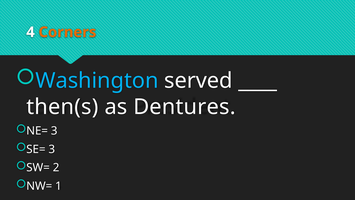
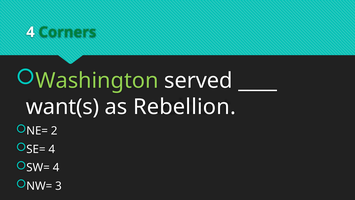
Corners colour: orange -> green
Washington colour: light blue -> light green
then(s: then(s -> want(s
Dentures: Dentures -> Rebellion
NE= 3: 3 -> 2
SE= 3: 3 -> 4
SW= 2: 2 -> 4
1: 1 -> 3
